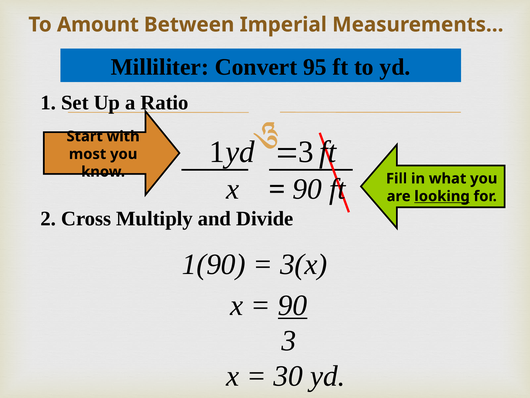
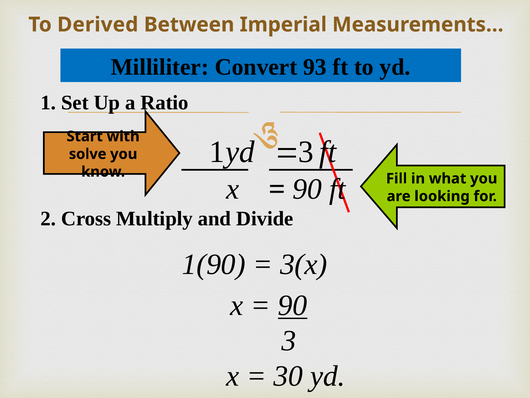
Amount: Amount -> Derived
95: 95 -> 93
most: most -> solve
looking underline: present -> none
